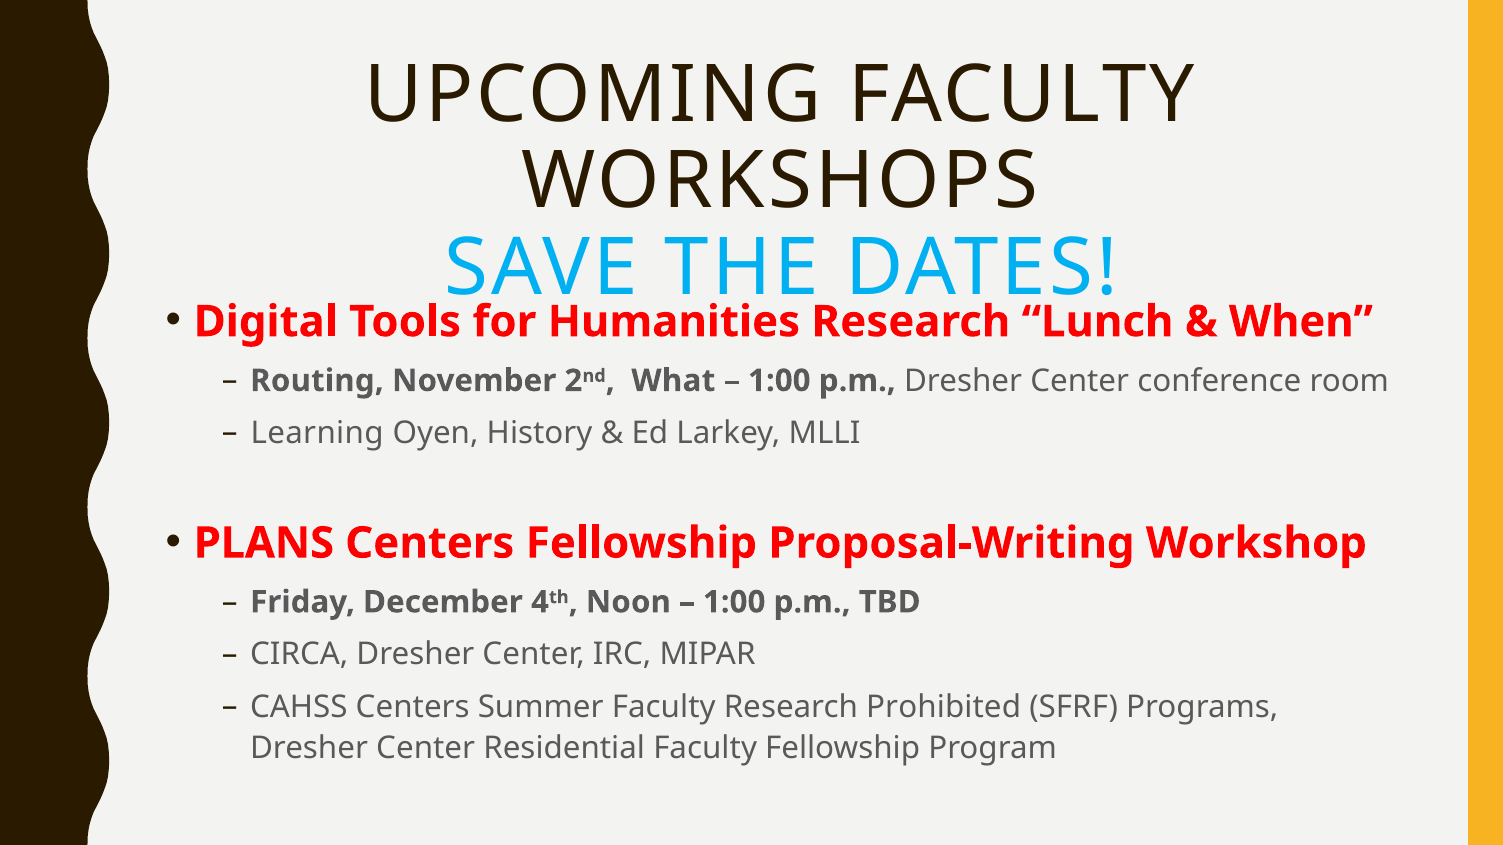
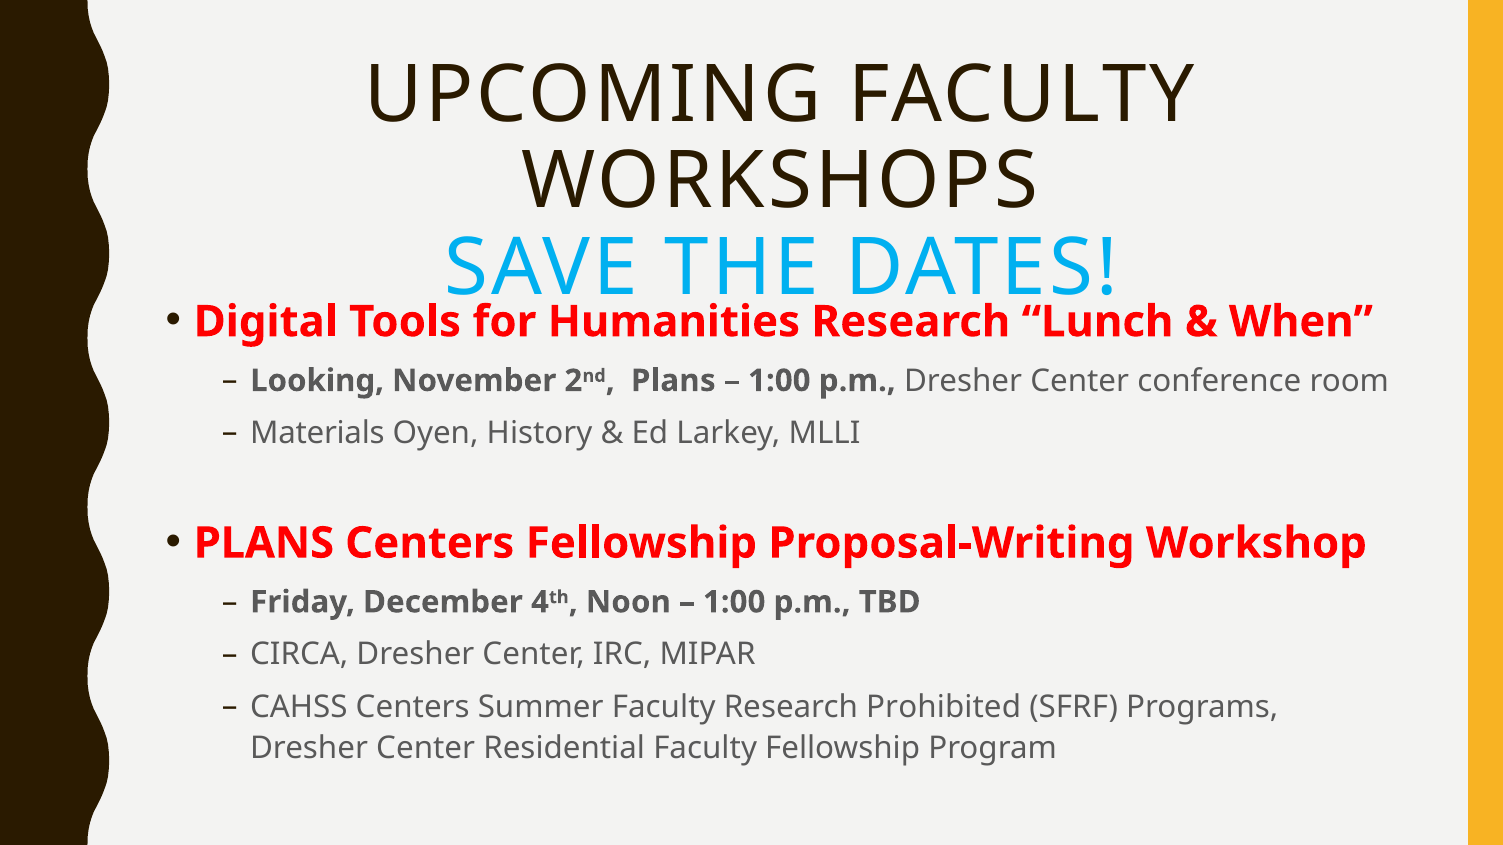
Routing: Routing -> Looking
2nd What: What -> Plans
Learning: Learning -> Materials
